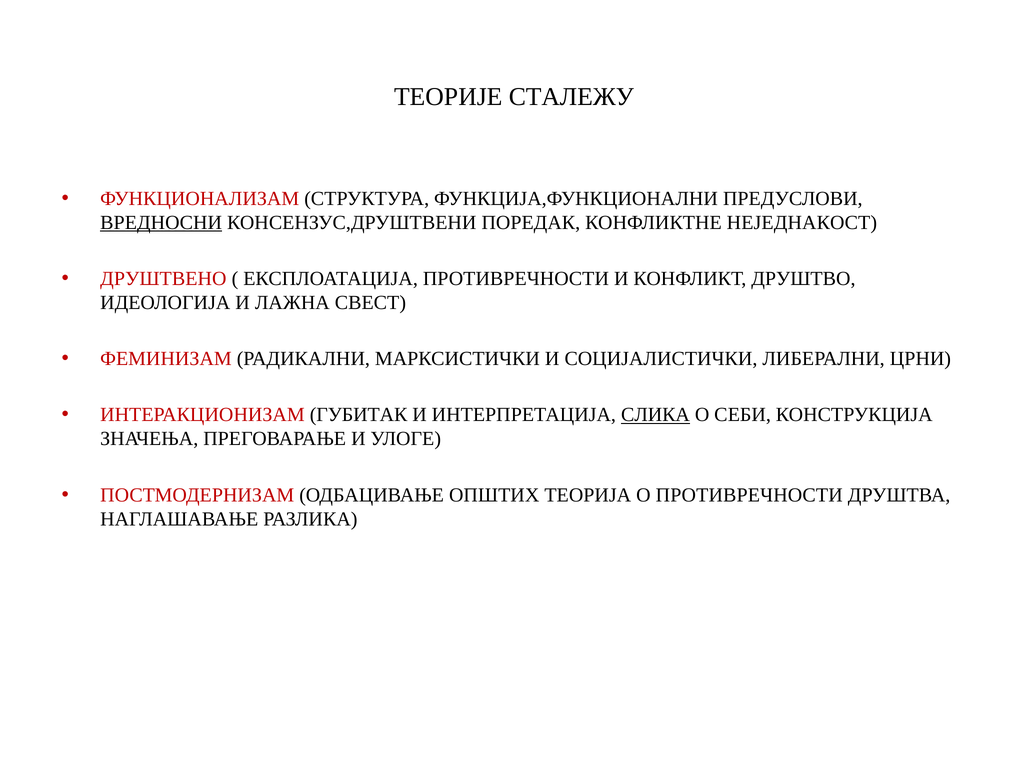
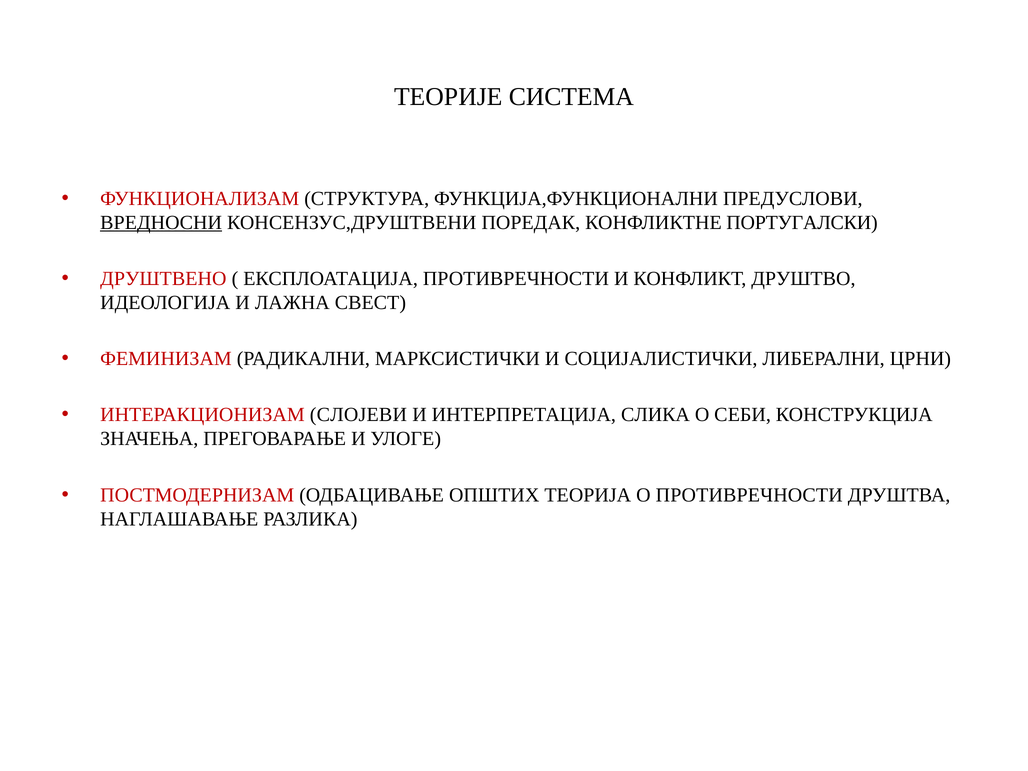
СТАЛЕЖУ: СТАЛЕЖУ -> СИСТЕМА
НЕЈЕДНАКОСТ: НЕЈЕДНАКОСТ -> ПОРТУГАЛСКИ
ГУБИТАК: ГУБИТАК -> СЛОЈЕВИ
СЛИКА underline: present -> none
